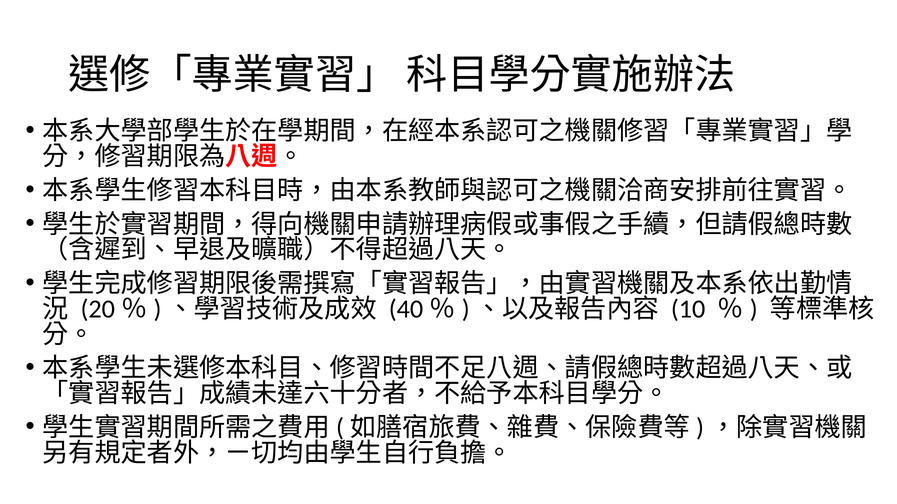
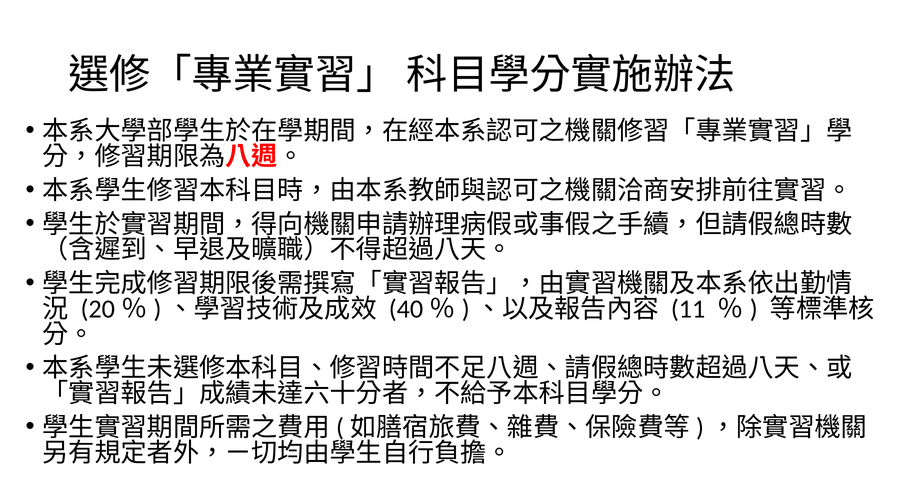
10: 10 -> 11
